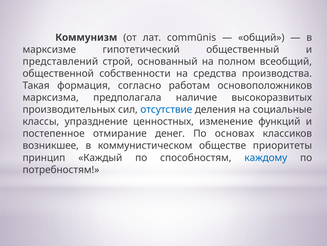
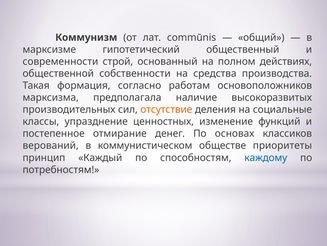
представлений: представлений -> современности
всеобщий: всеобщий -> действиях
отсутствие colour: blue -> orange
возникшее: возникшее -> верований
